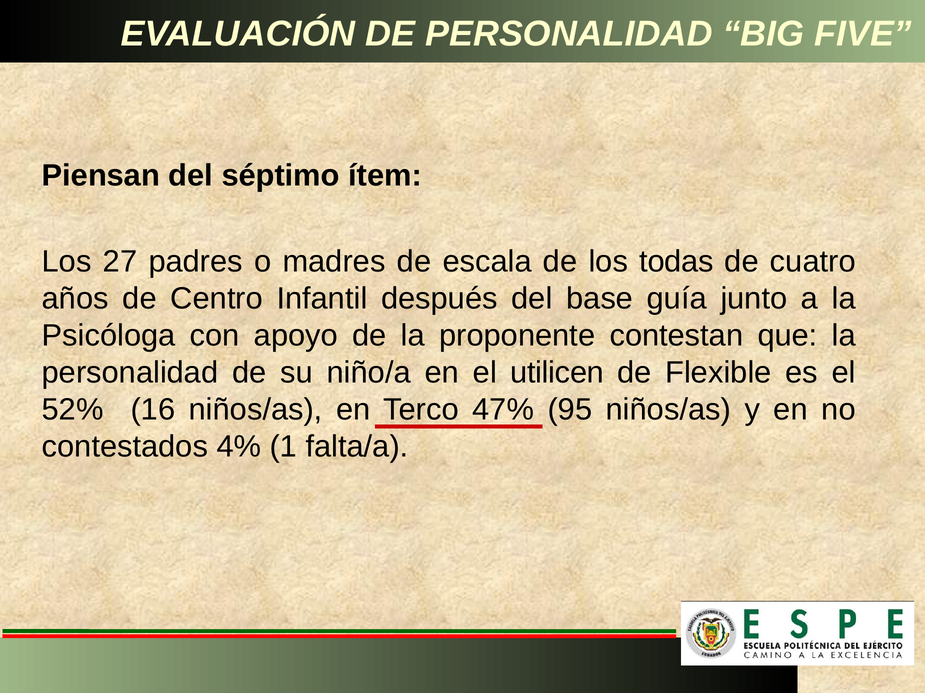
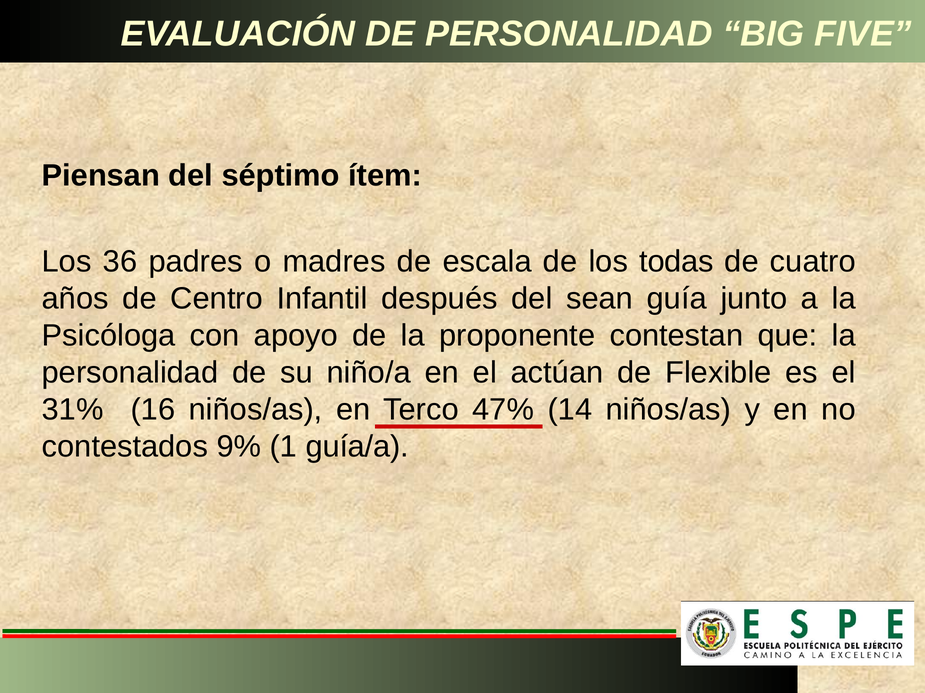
27: 27 -> 36
base: base -> sean
utilicen: utilicen -> actúan
52%: 52% -> 31%
95: 95 -> 14
4%: 4% -> 9%
falta/a: falta/a -> guía/a
